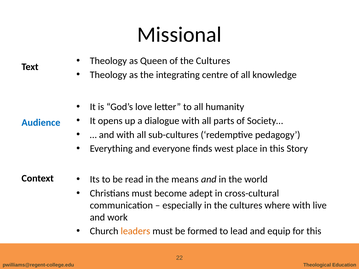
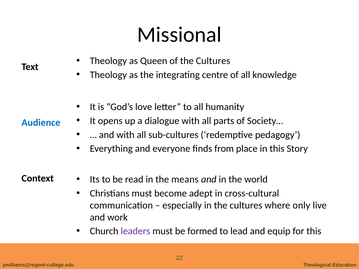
west: west -> from
where with: with -> only
leaders colour: orange -> purple
